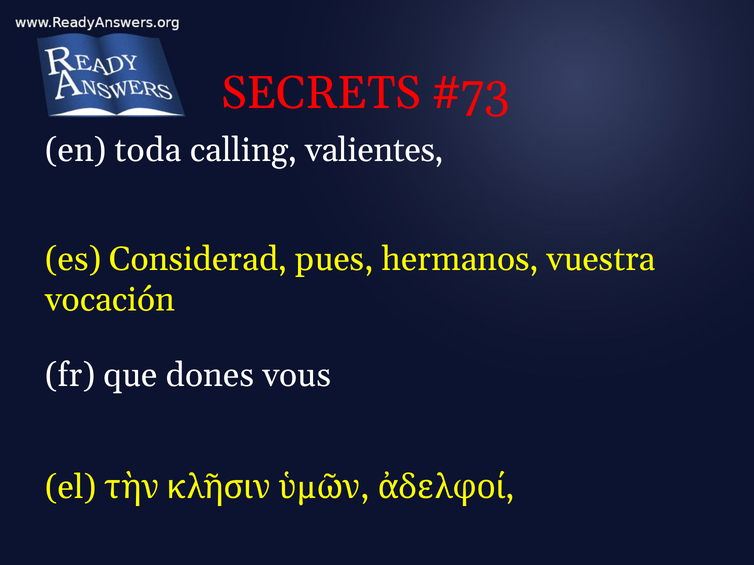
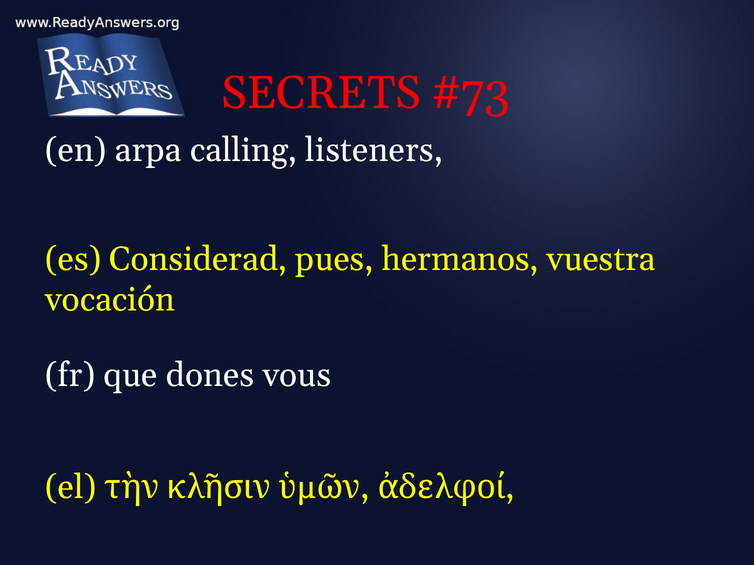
toda: toda -> arpa
valientes: valientes -> listeners
